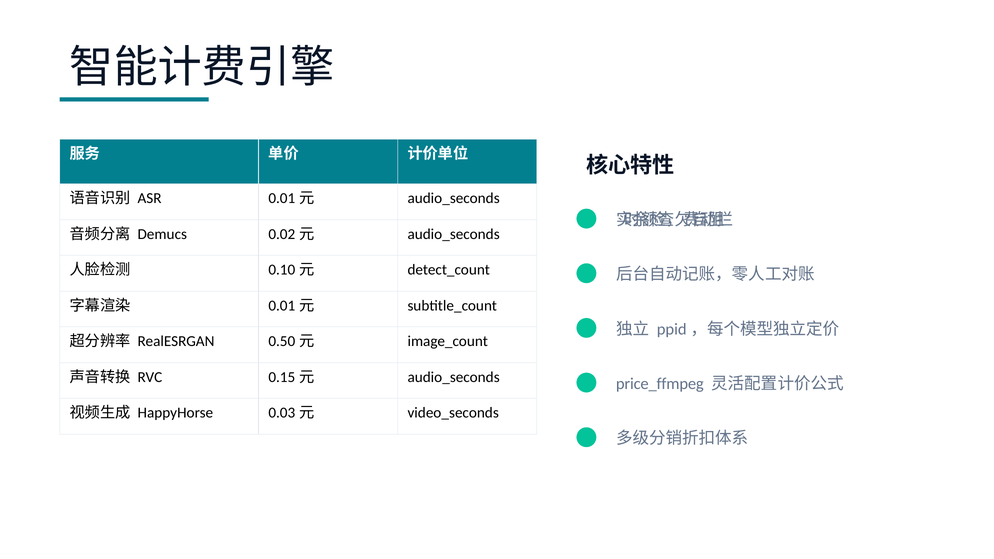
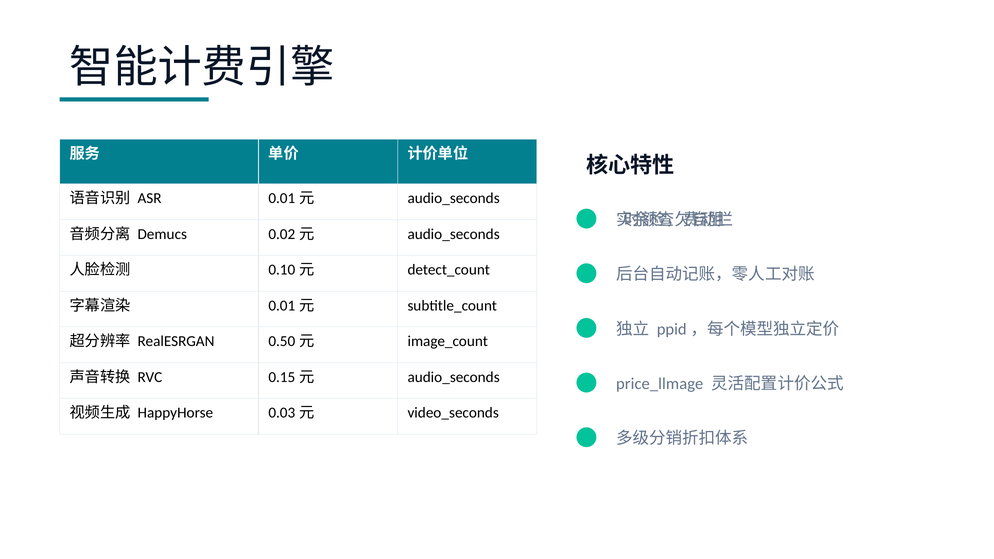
price_ffmpeg: price_ffmpeg -> price_llmage
